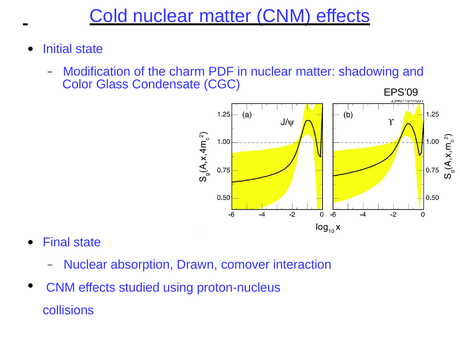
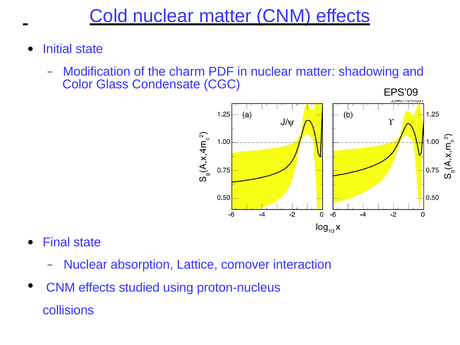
Drawn: Drawn -> Lattice
